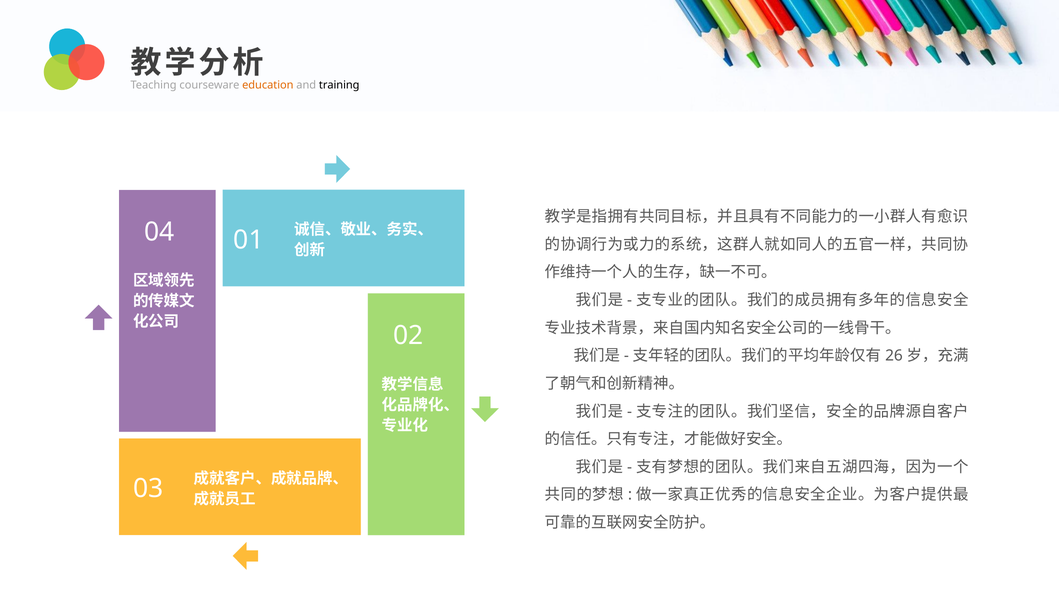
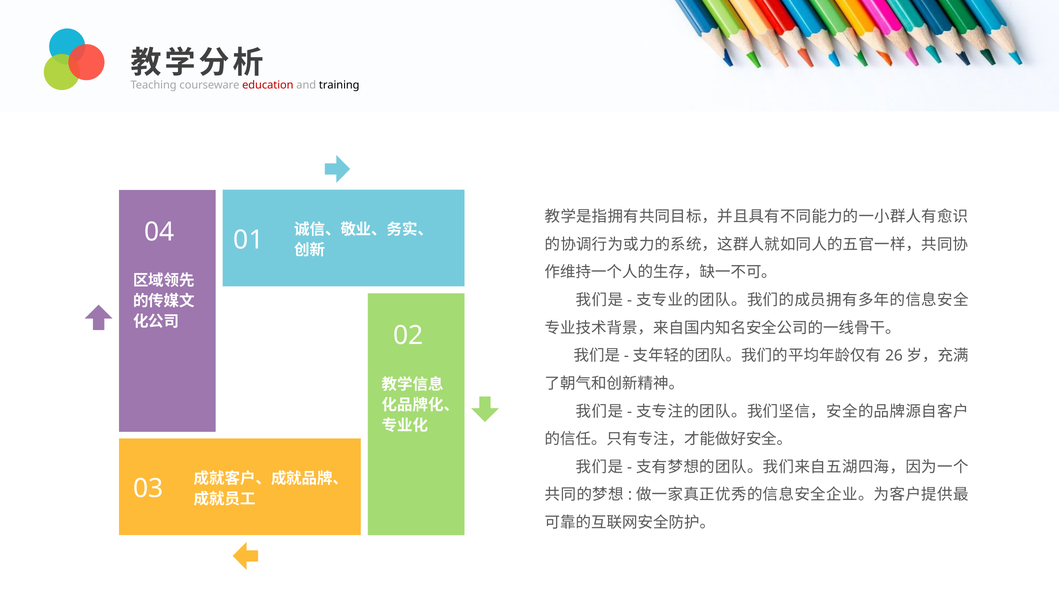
education colour: orange -> red
